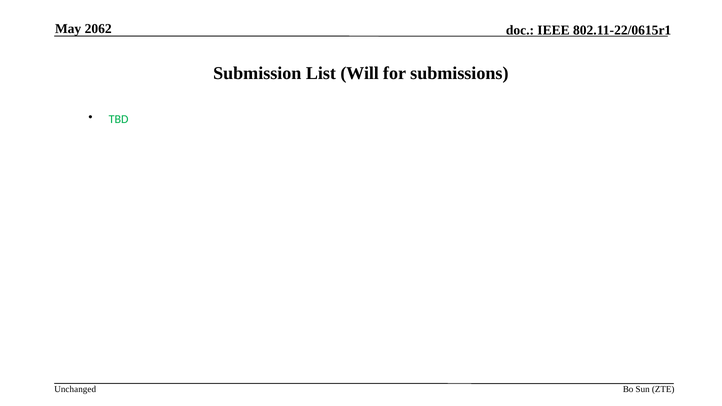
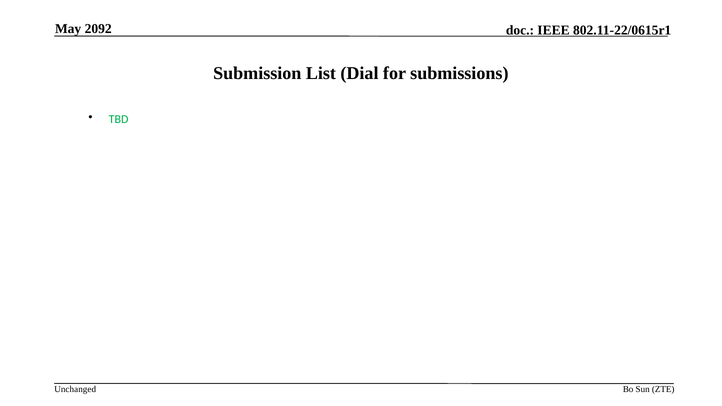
2062: 2062 -> 2092
Will: Will -> Dial
